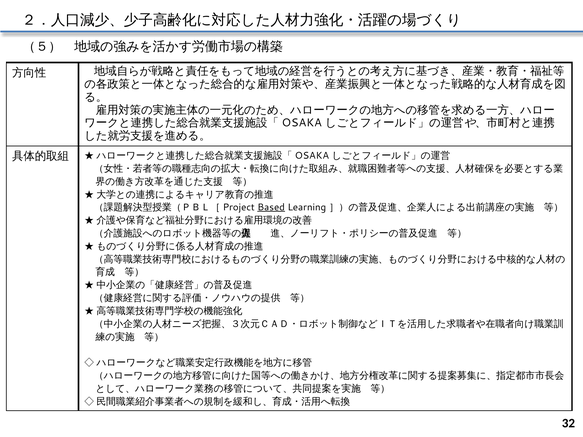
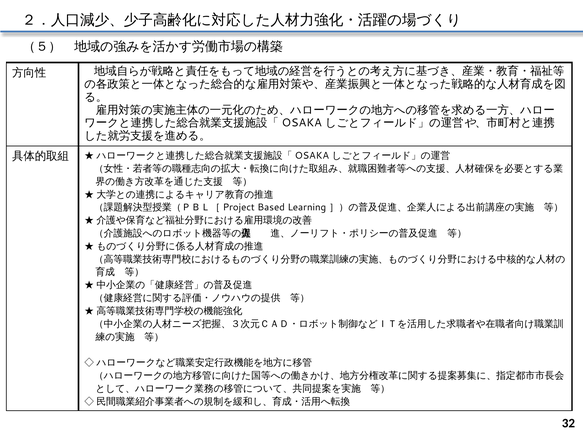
Based underline: present -> none
